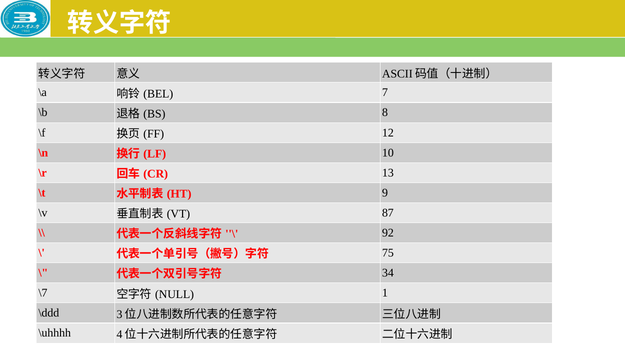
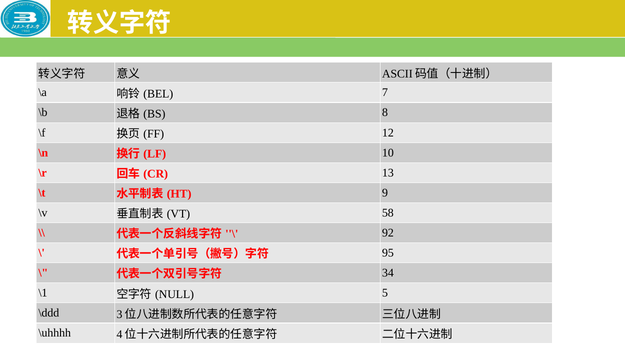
87: 87 -> 58
75: 75 -> 95
\7: \7 -> \1
1: 1 -> 5
